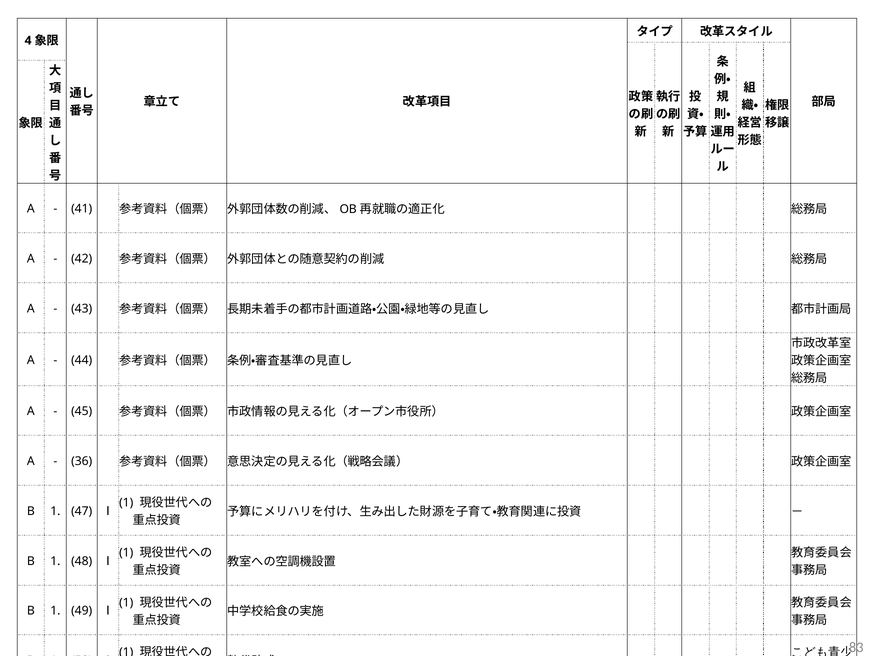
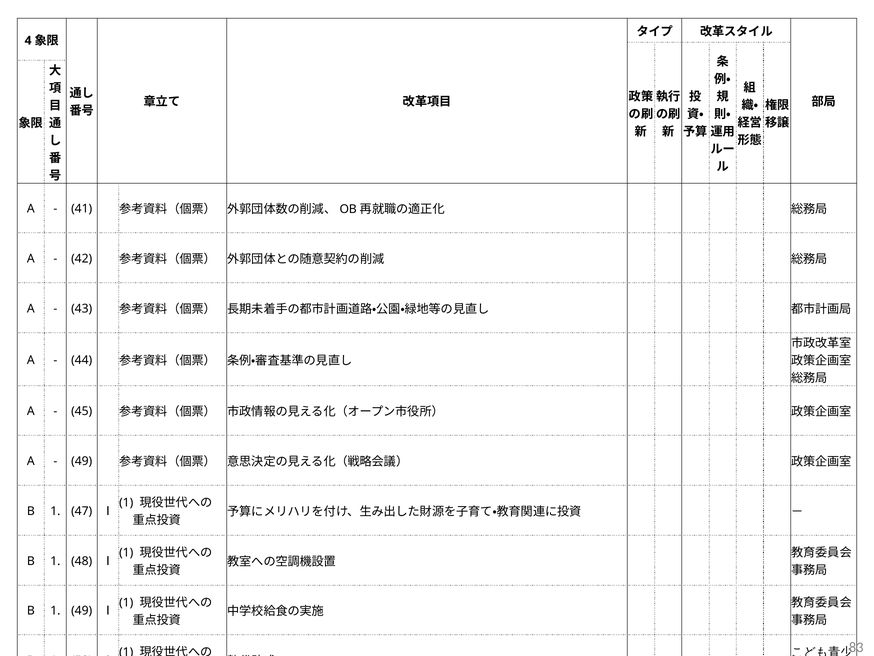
36 at (82, 461): 36 -> 49
